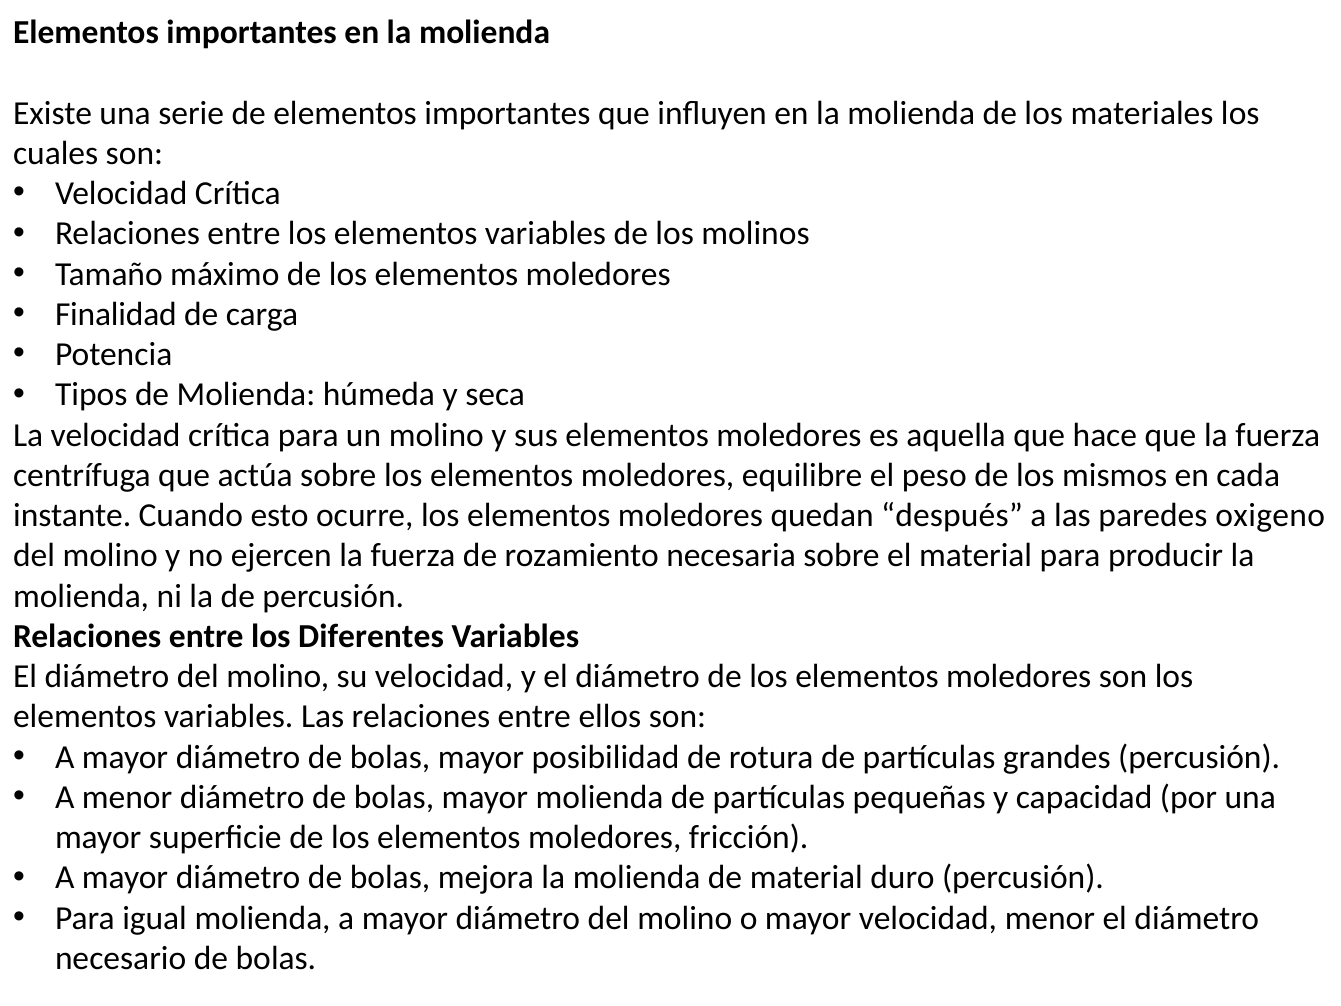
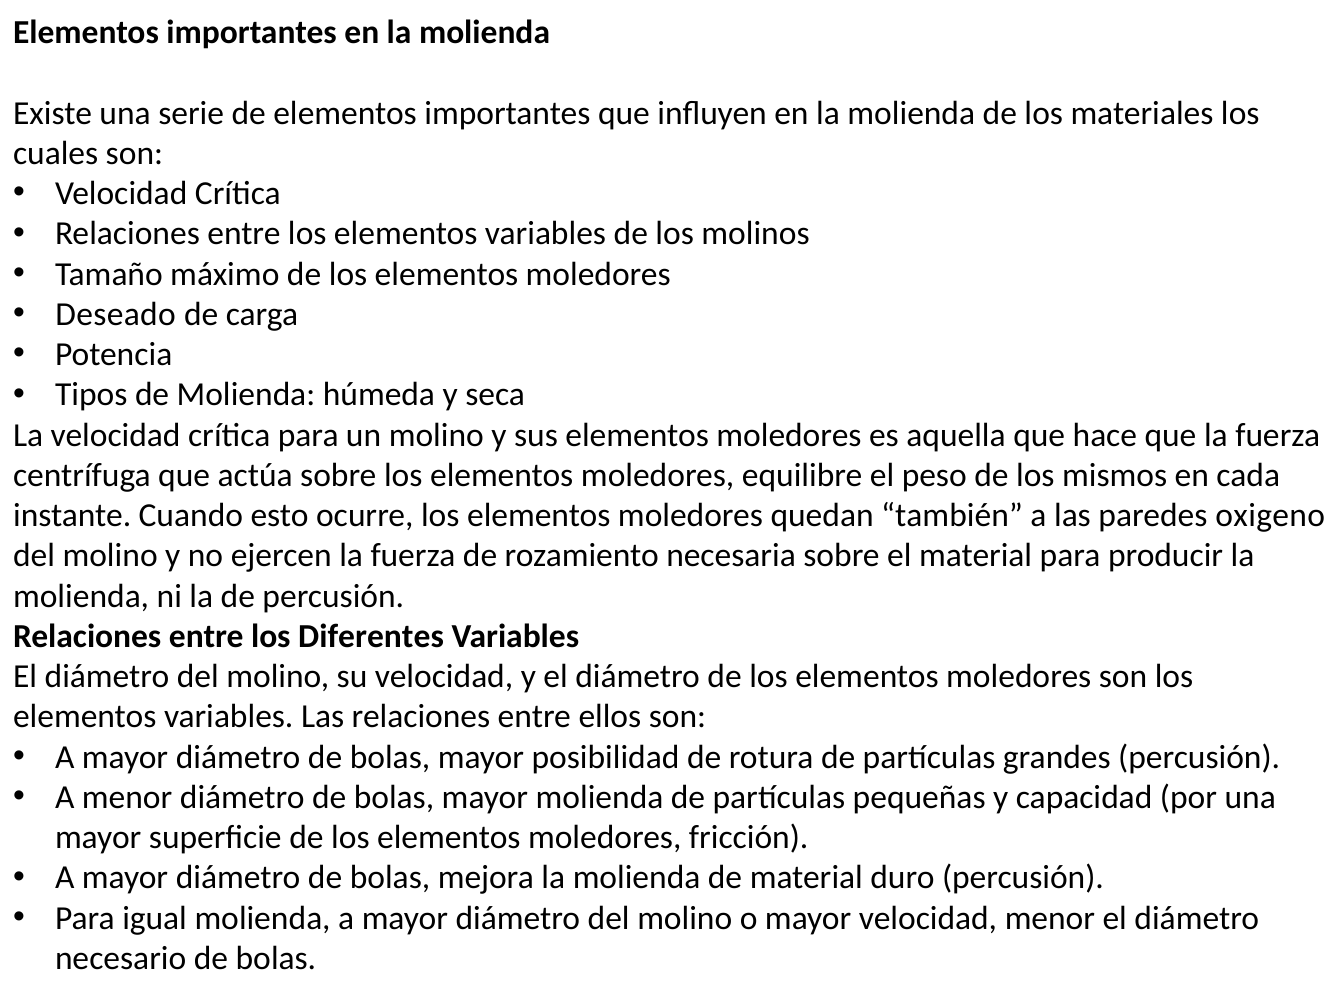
Finalidad: Finalidad -> Deseado
después: después -> también
